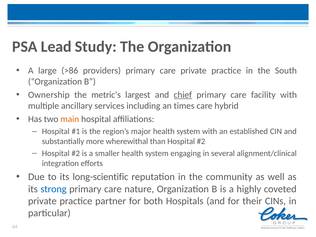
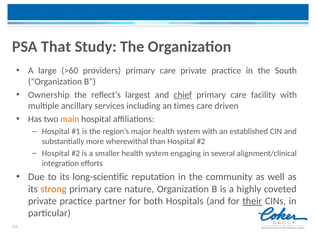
Lead: Lead -> That
>86: >86 -> >60
metric’s: metric’s -> reflect’s
hybrid: hybrid -> driven
strong colour: blue -> orange
their underline: none -> present
